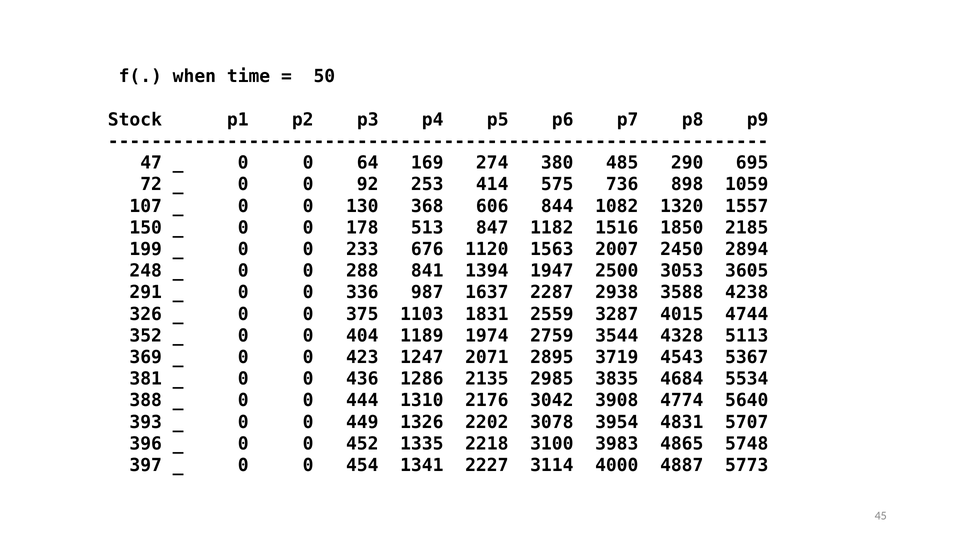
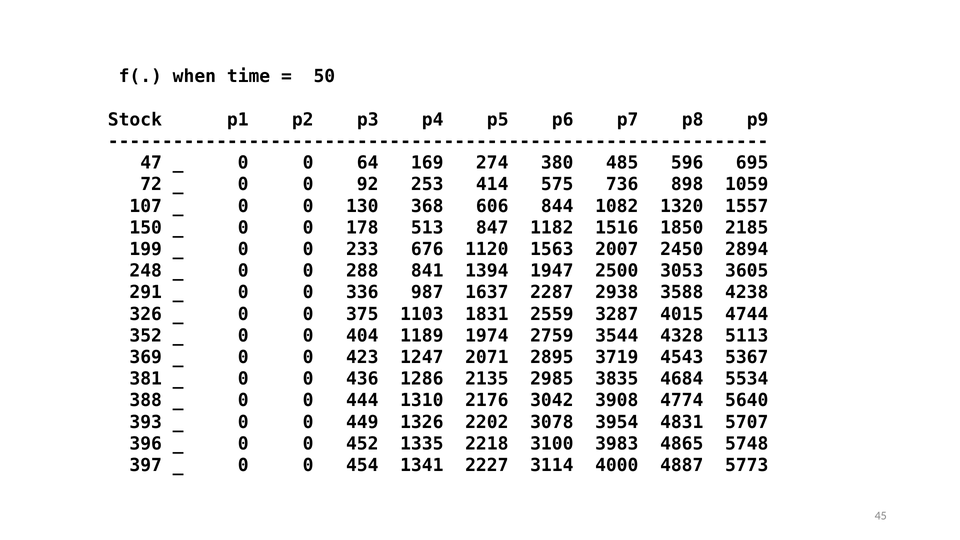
290: 290 -> 596
